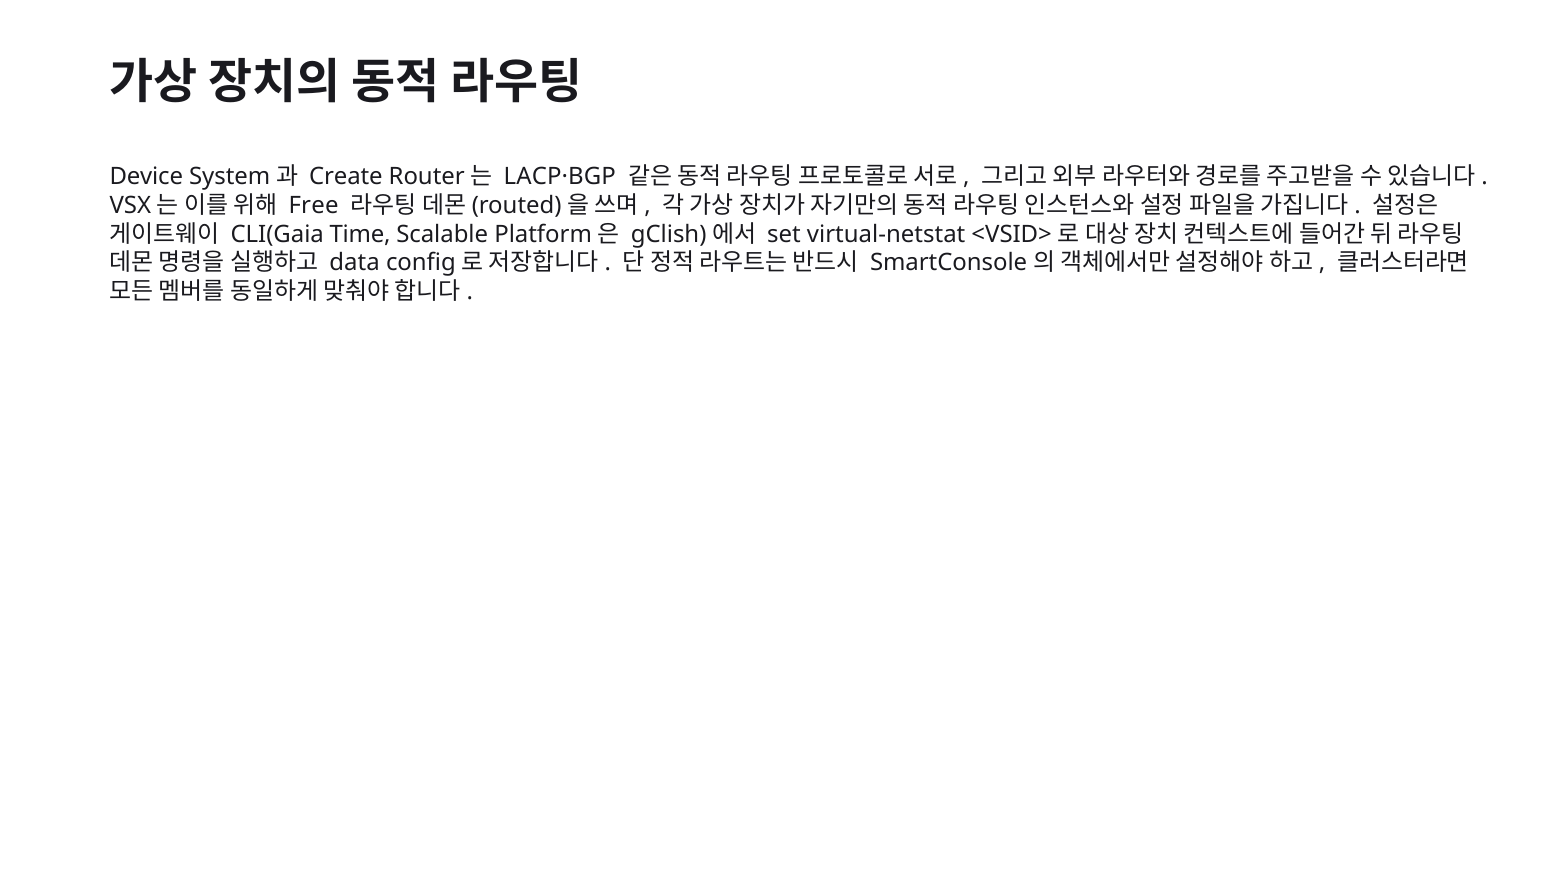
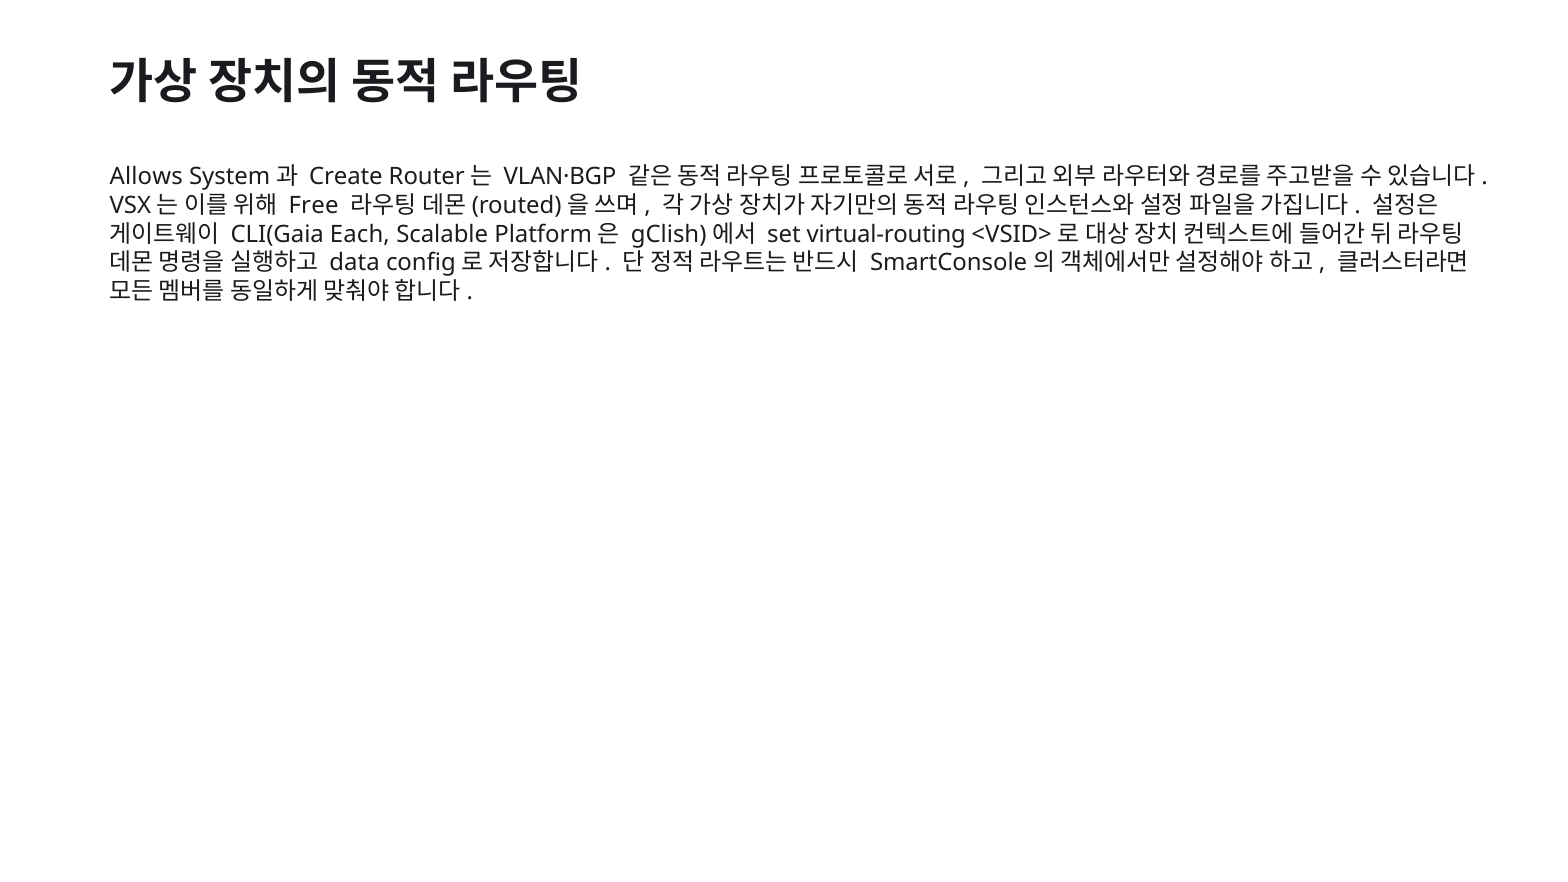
Device: Device -> Allows
LACP·BGP: LACP·BGP -> VLAN·BGP
Time: Time -> Each
virtual-netstat: virtual-netstat -> virtual-routing
